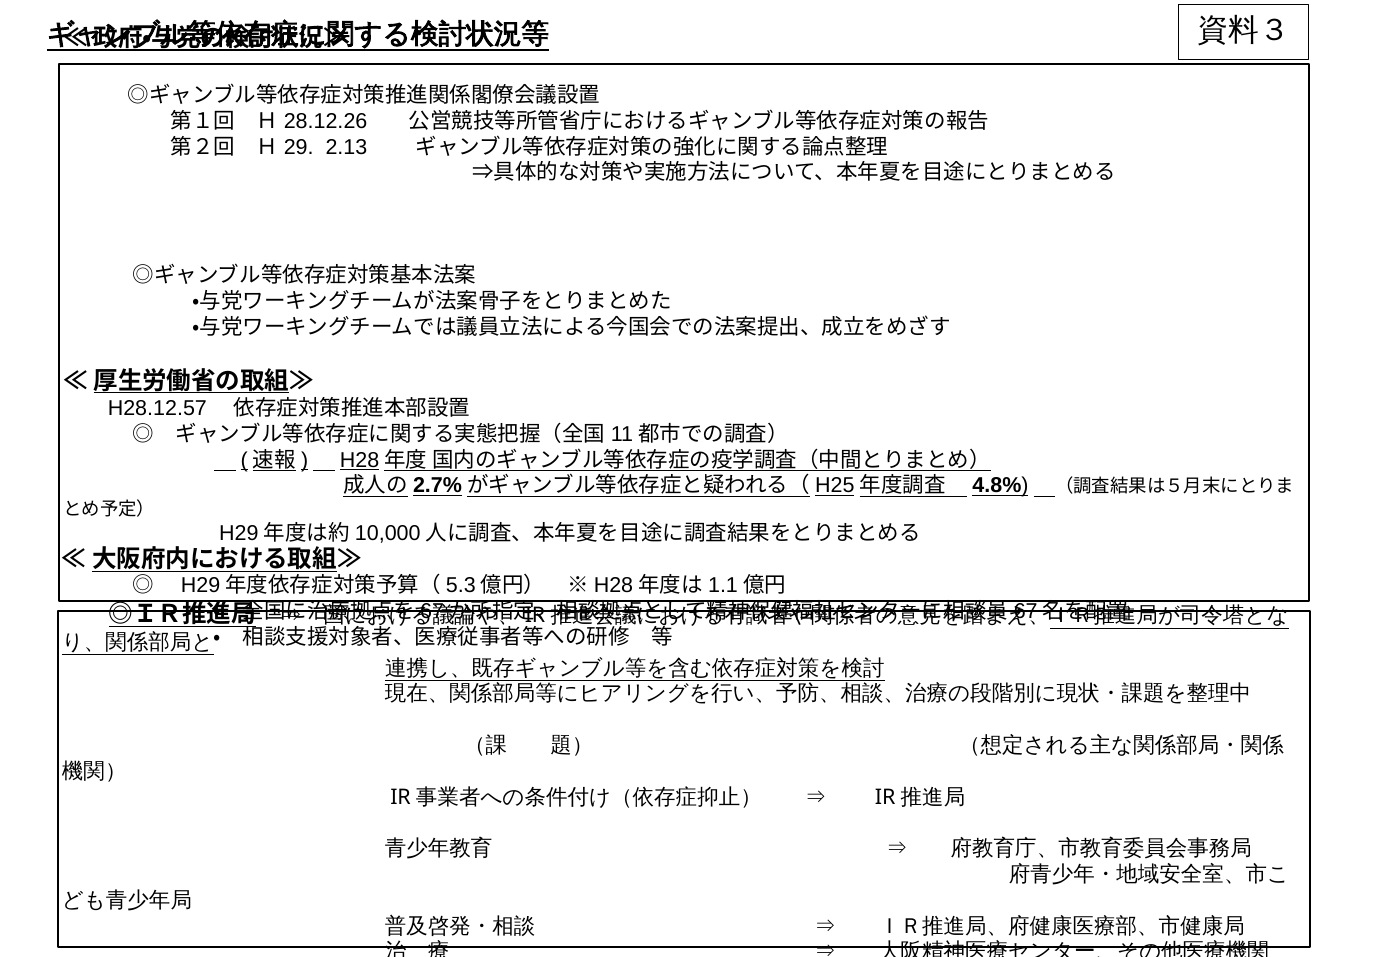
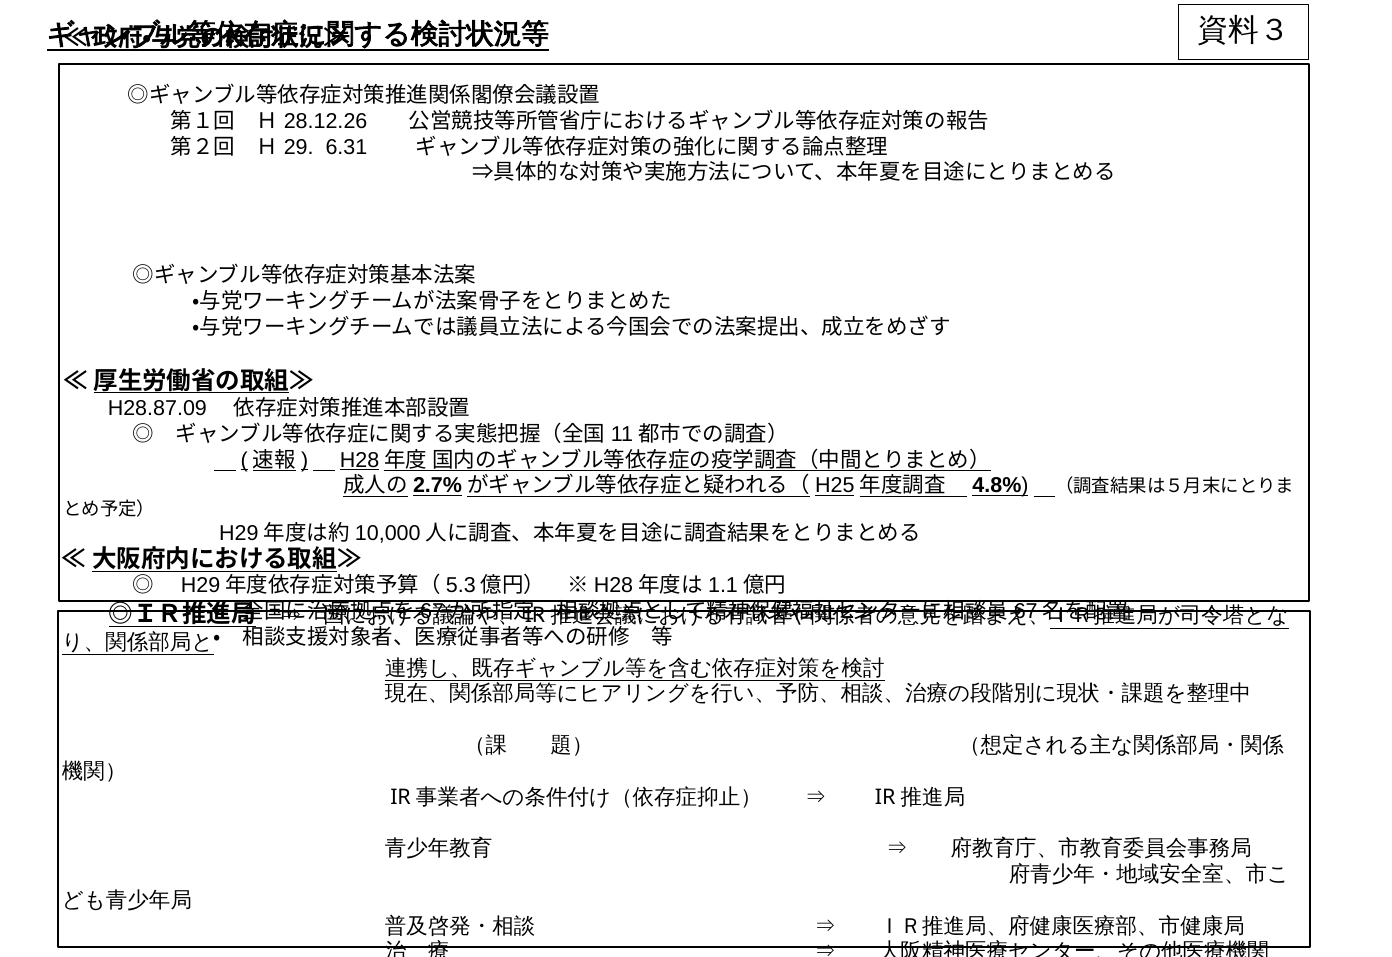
2.13: 2.13 -> 6.31
H28.12.57: H28.12.57 -> H28.87.09
